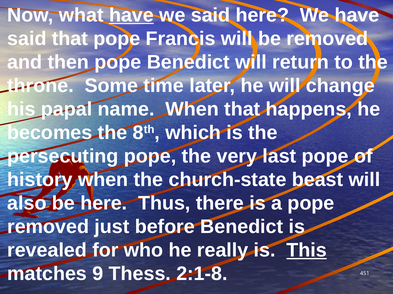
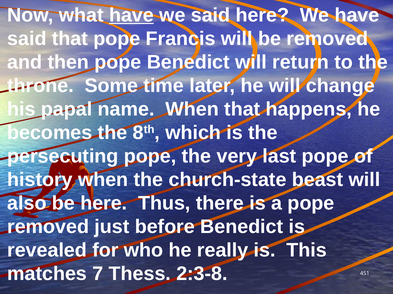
This underline: present -> none
9: 9 -> 7
2:1-8: 2:1-8 -> 2:3-8
